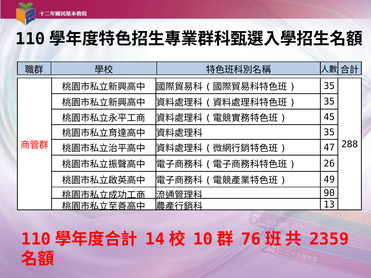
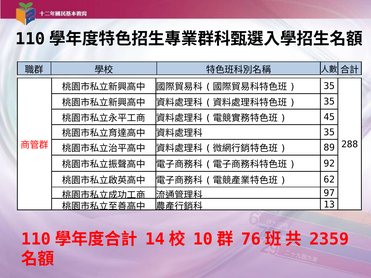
47: 47 -> 89
26: 26 -> 92
49: 49 -> 62
90: 90 -> 97
